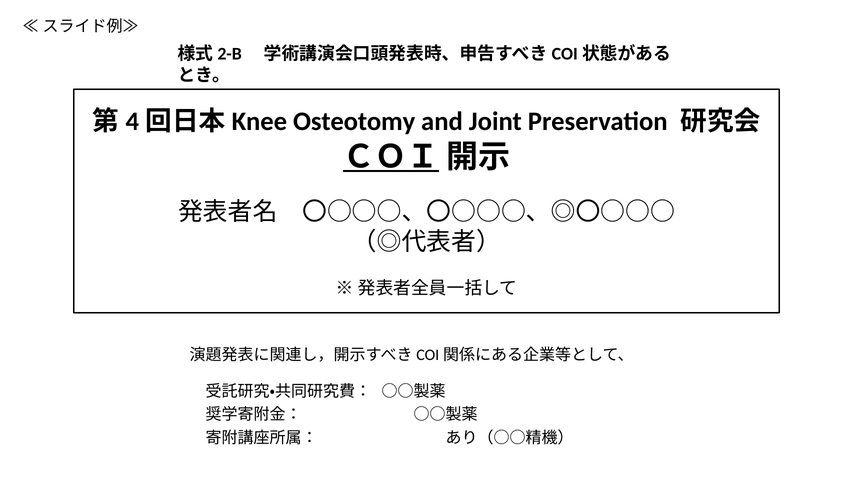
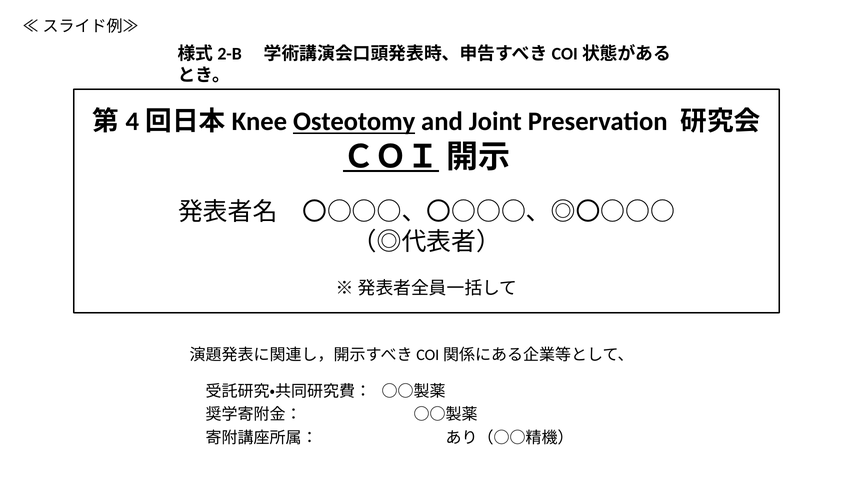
Osteotomy underline: none -> present
